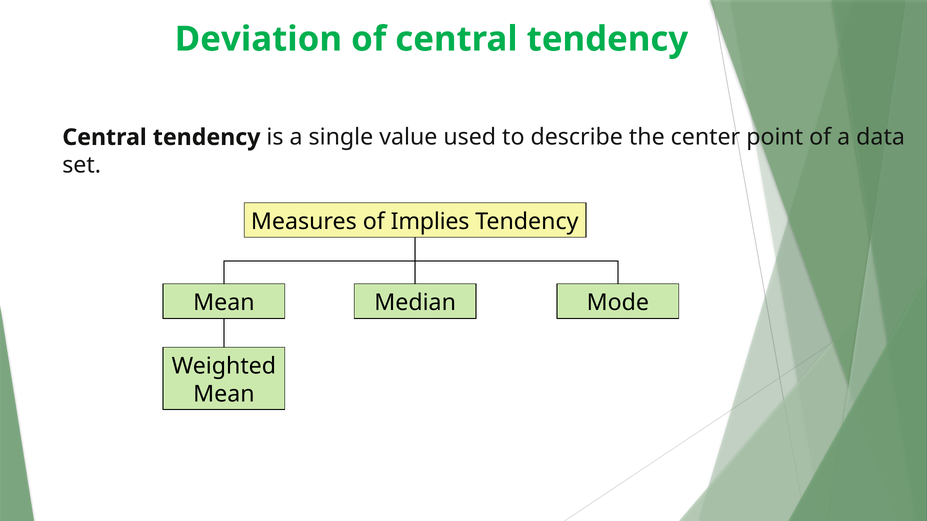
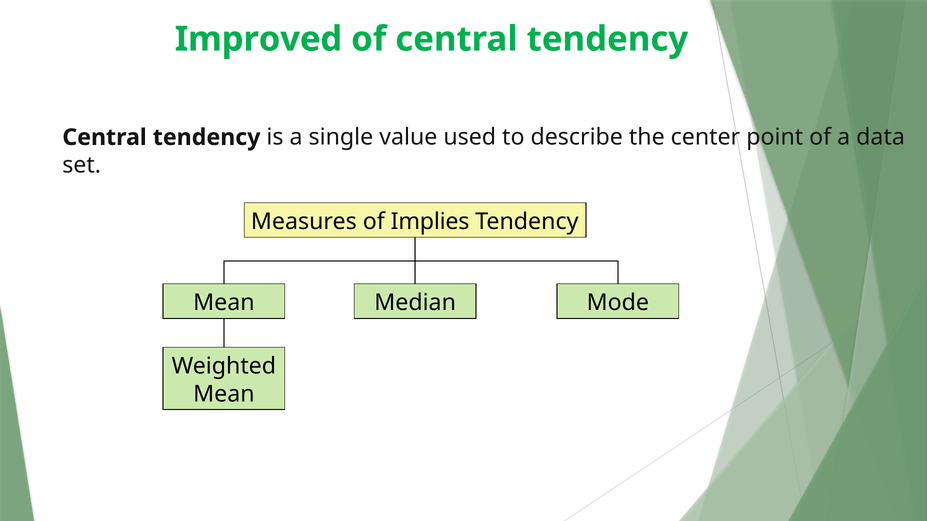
Deviation: Deviation -> Improved
